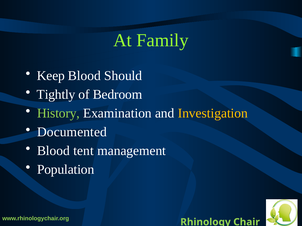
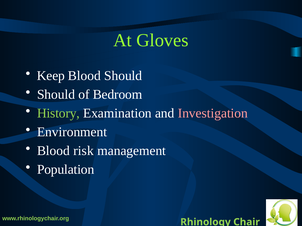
Family: Family -> Gloves
Tightly at (56, 95): Tightly -> Should
Investigation colour: yellow -> pink
Documented: Documented -> Environment
tent: tent -> risk
